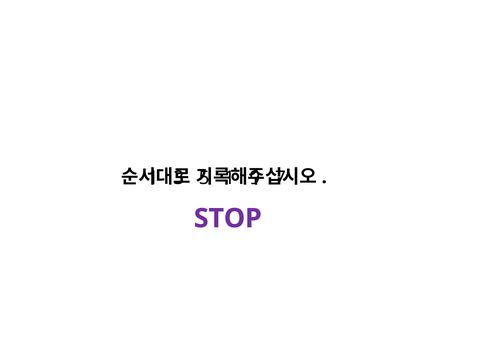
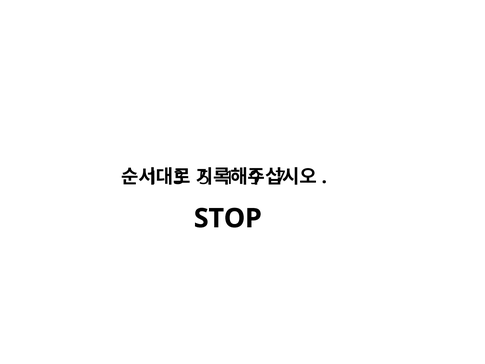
STOP colour: purple -> black
